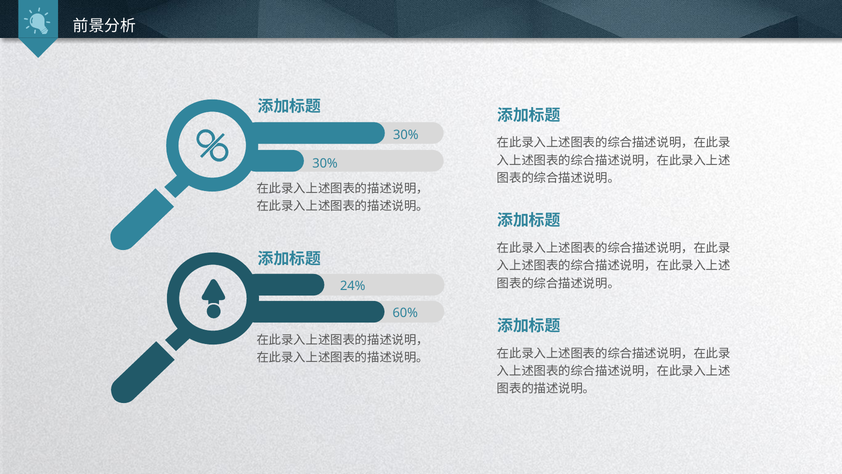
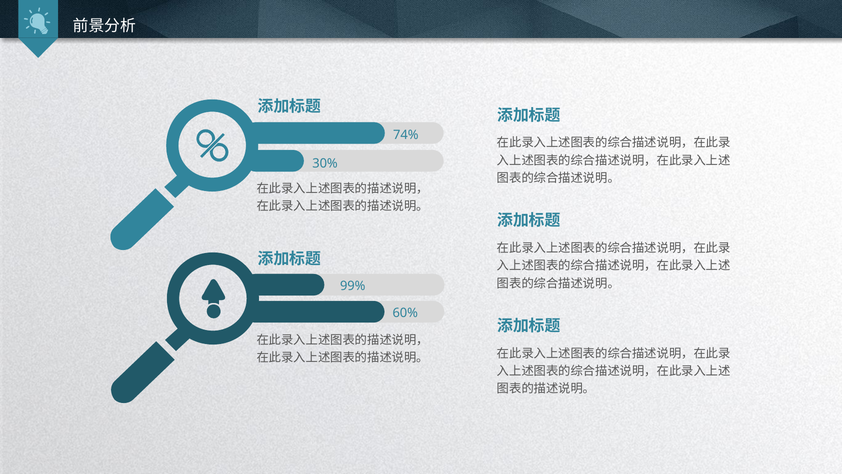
30% at (406, 135): 30% -> 74%
24%: 24% -> 99%
